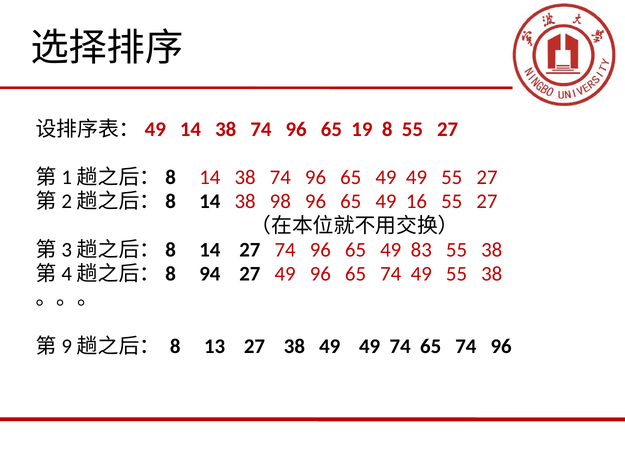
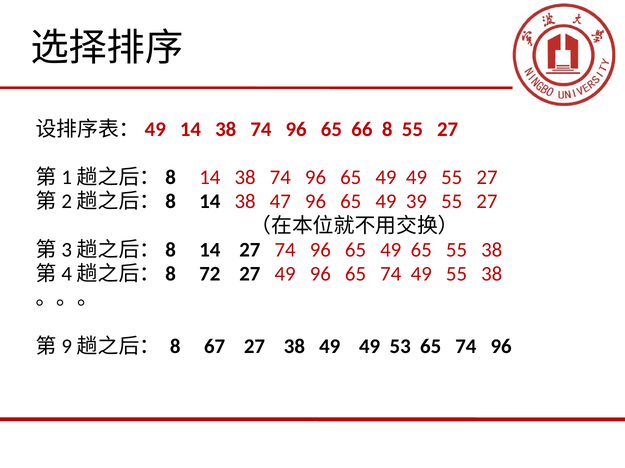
19: 19 -> 66
98: 98 -> 47
16: 16 -> 39
49 83: 83 -> 65
94: 94 -> 72
13: 13 -> 67
49 74: 74 -> 53
